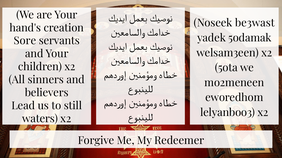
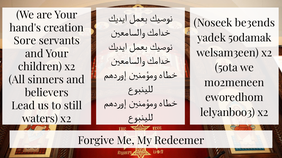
be3wast: be3wast -> be3ends
